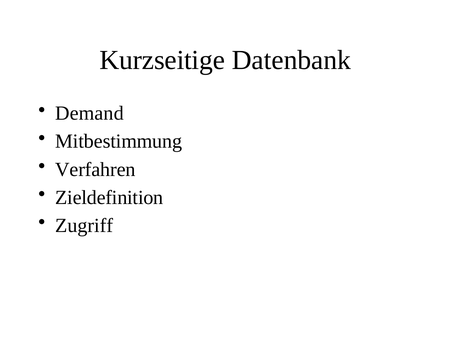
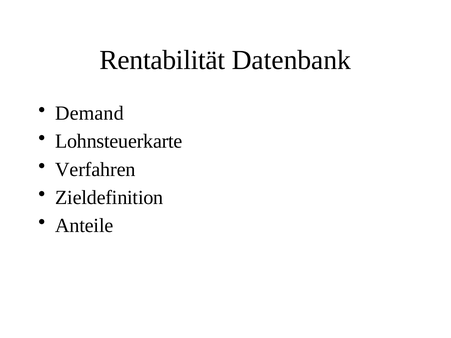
Kurzseitige: Kurzseitige -> Rentabilität
Mitbestimmung: Mitbestimmung -> Lohnsteuerkarte
Zugriff: Zugriff -> Anteile
